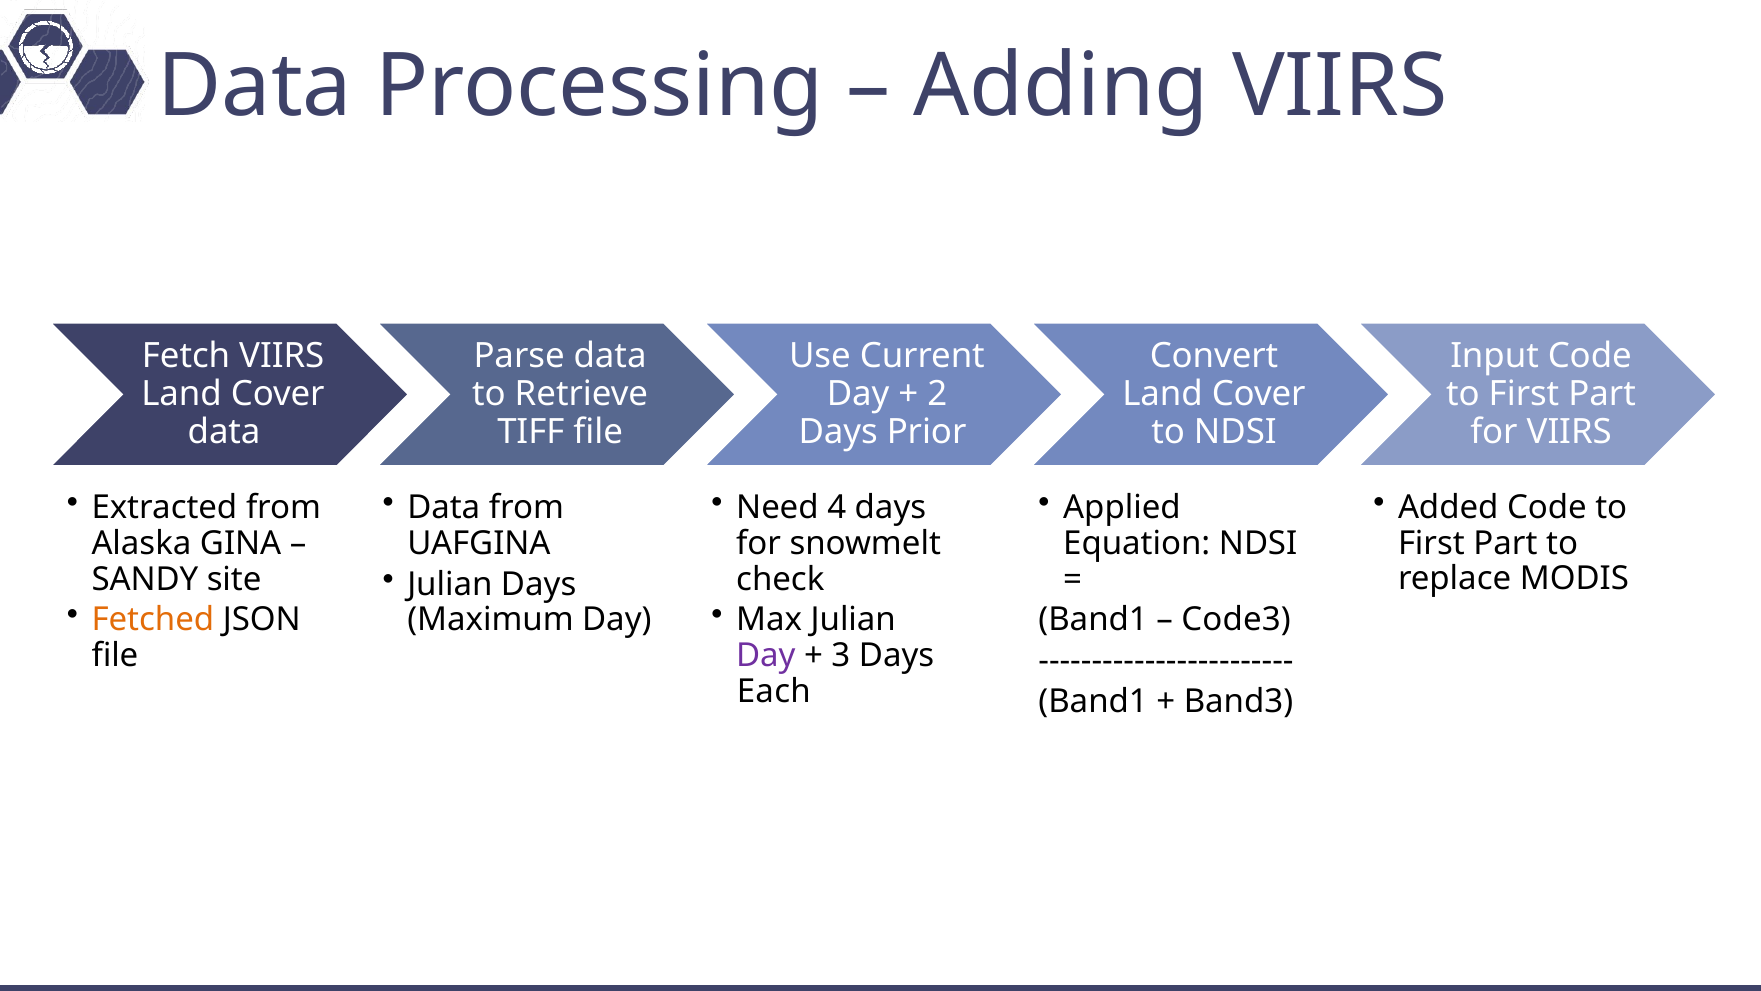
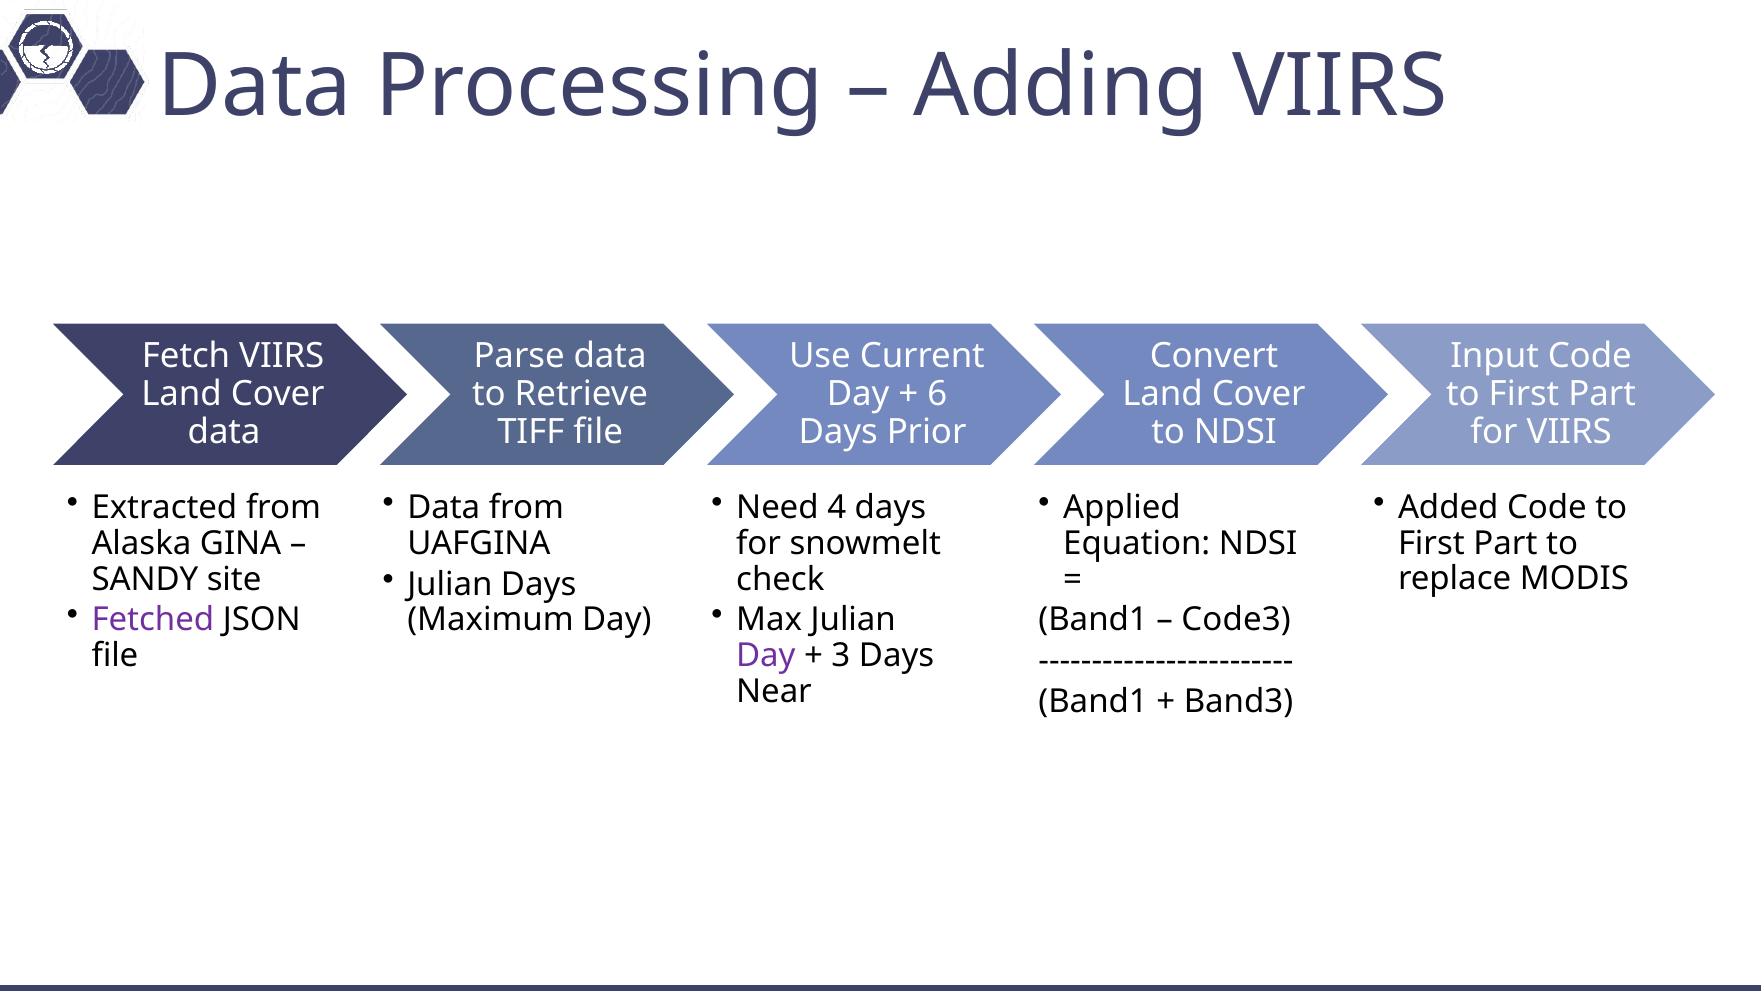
2: 2 -> 6
Fetched colour: orange -> purple
Each: Each -> Near
